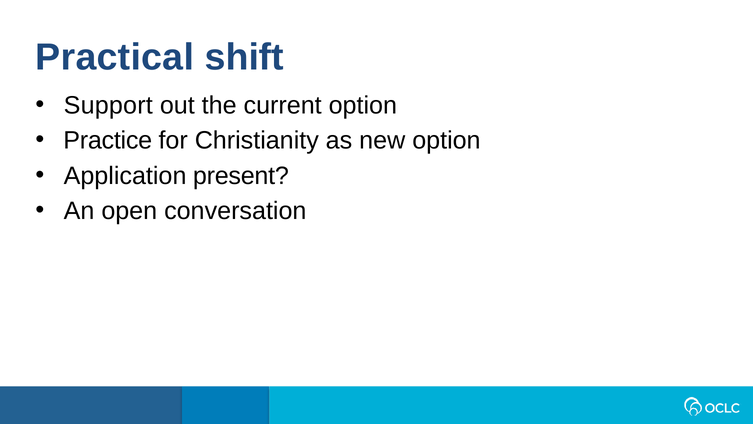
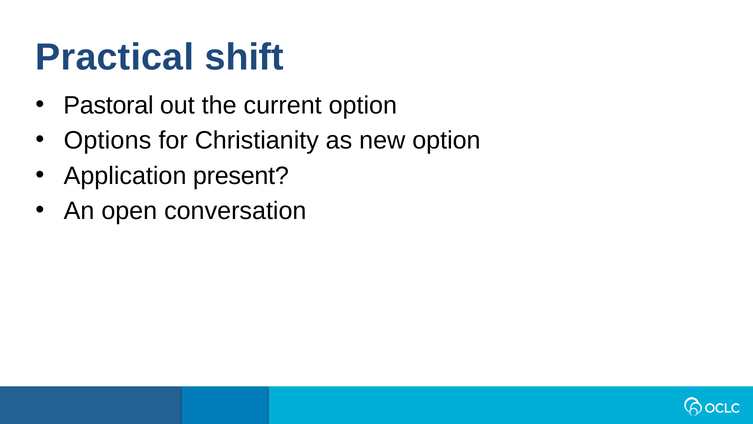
Support: Support -> Pastoral
Practice: Practice -> Options
